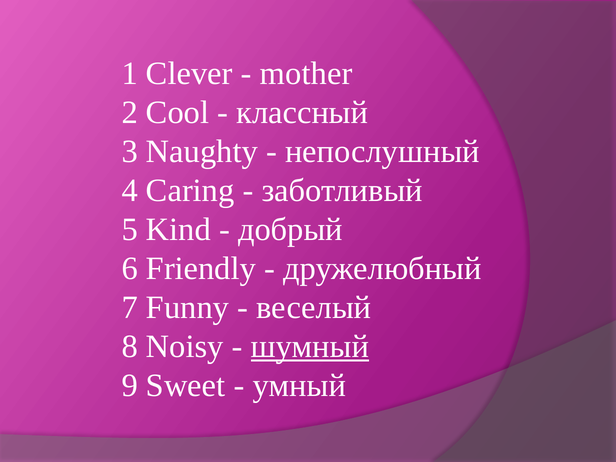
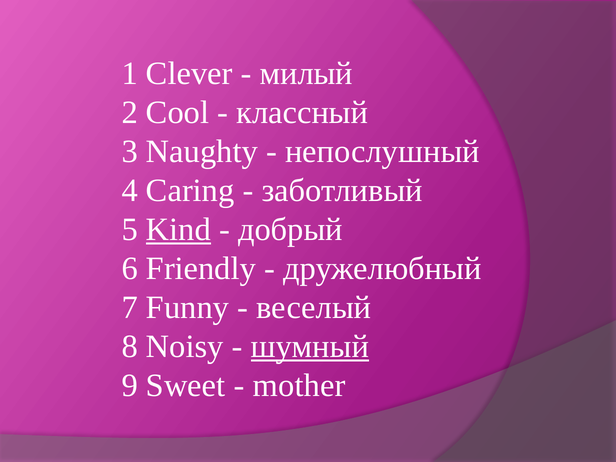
mother: mother -> милый
Kind underline: none -> present
умный: умный -> mother
